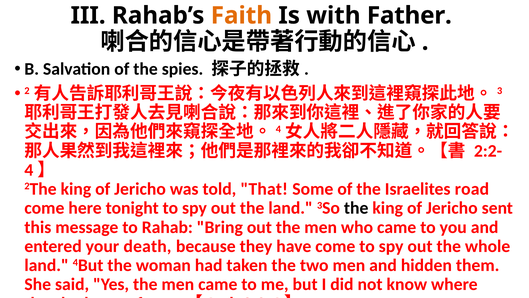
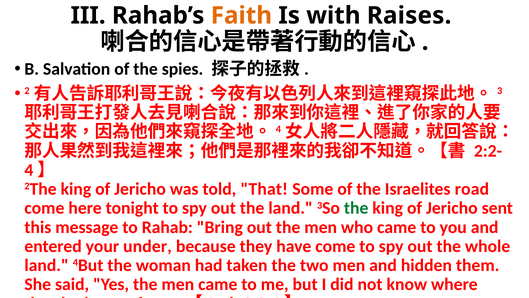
Father: Father -> Raises
the at (356, 208) colour: black -> green
death: death -> under
